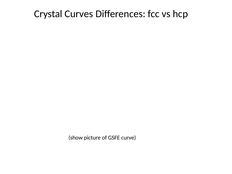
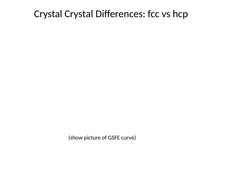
Crystal Curves: Curves -> Crystal
